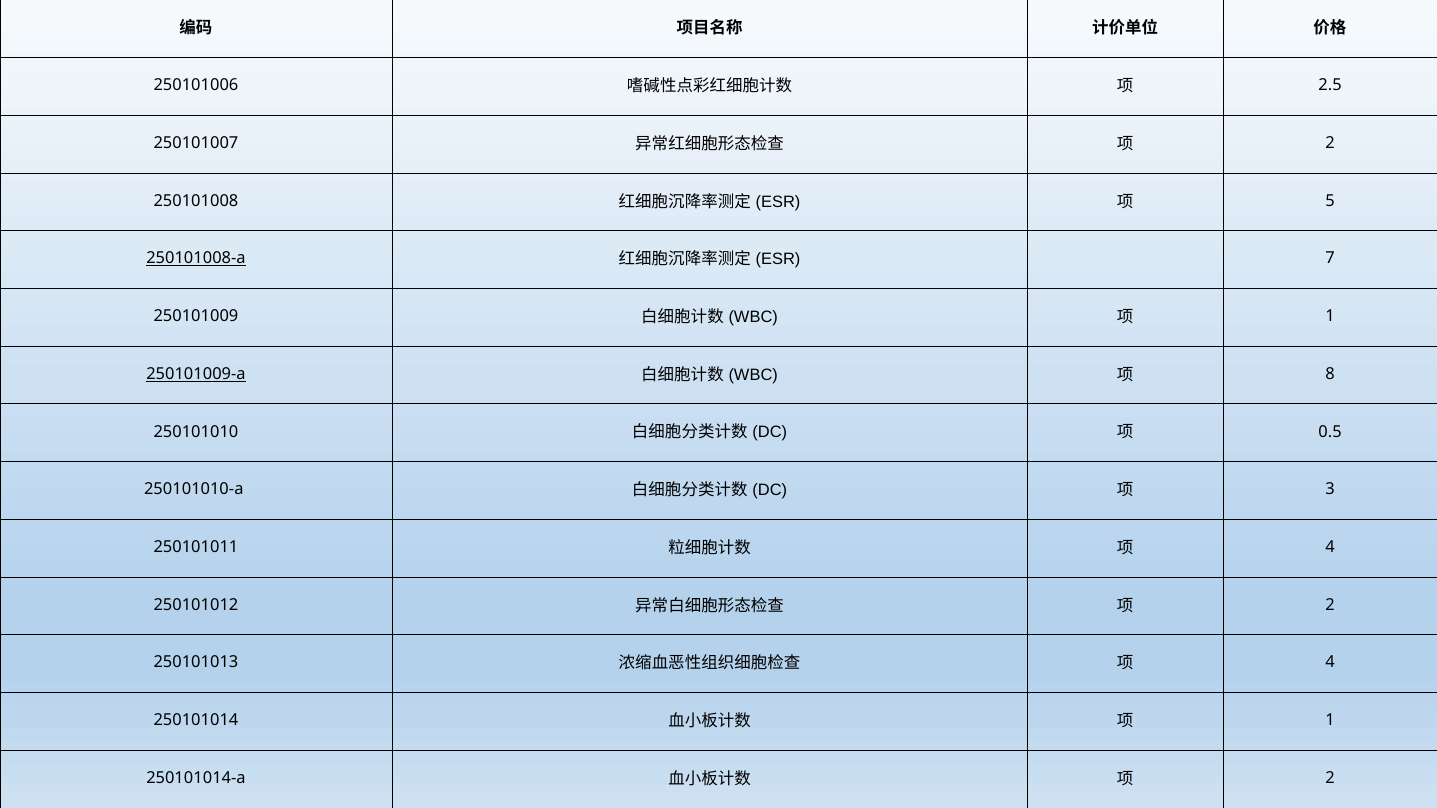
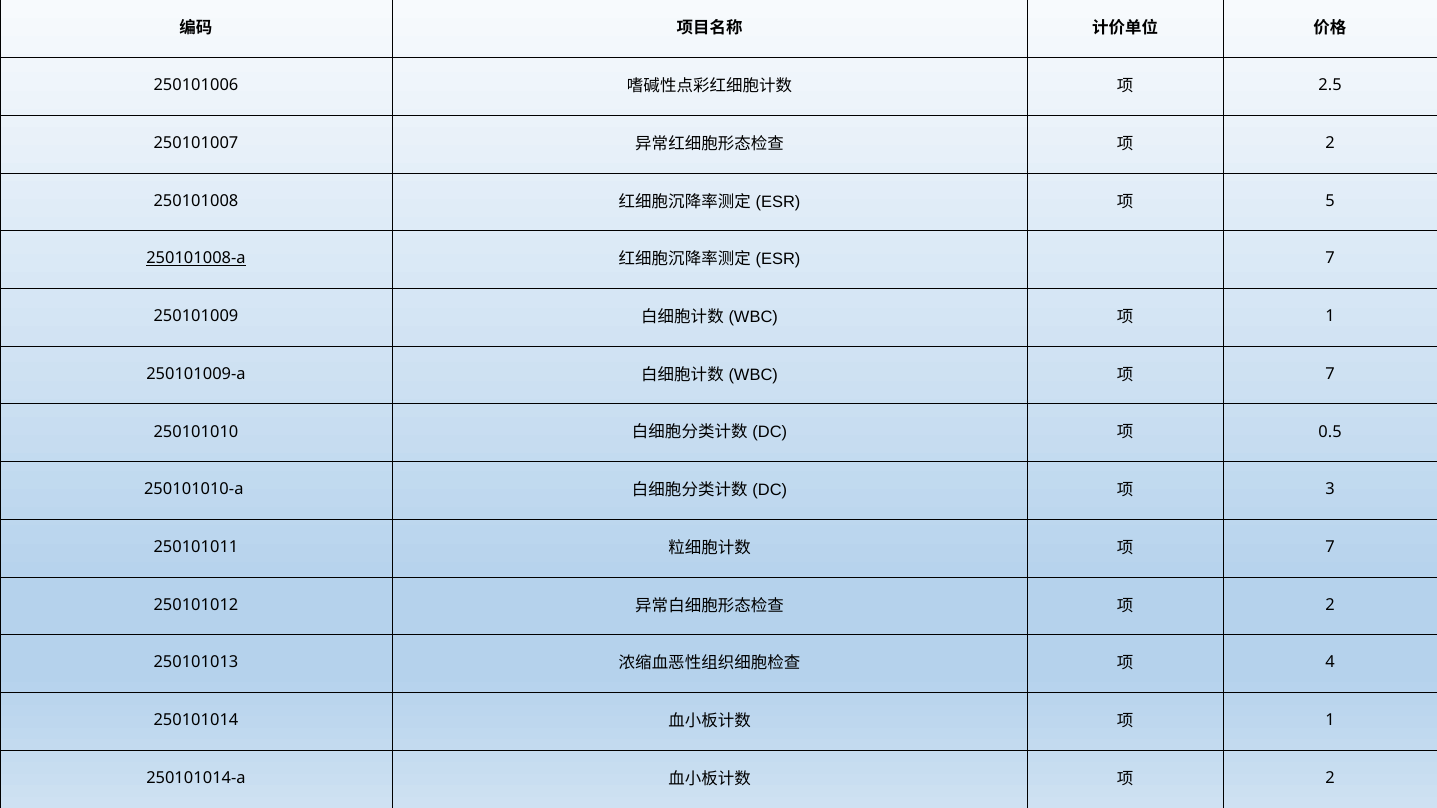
250101009-a underline: present -> none
8 at (1330, 374): 8 -> 7
4 at (1330, 547): 4 -> 7
